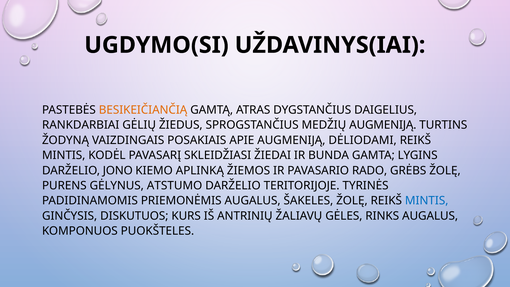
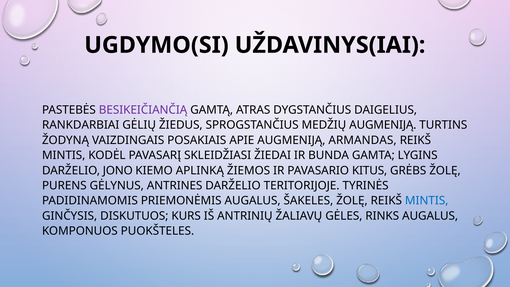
BESIKEIČIANČIĄ colour: orange -> purple
DĖLIODAMI: DĖLIODAMI -> ARMANDAS
RADO: RADO -> KITUS
ATSTUMO: ATSTUMO -> ANTRINES
